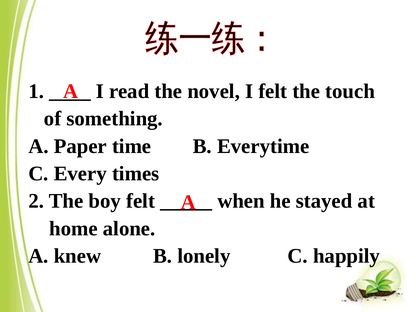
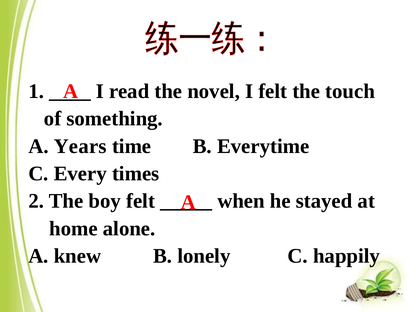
Paper: Paper -> Years
